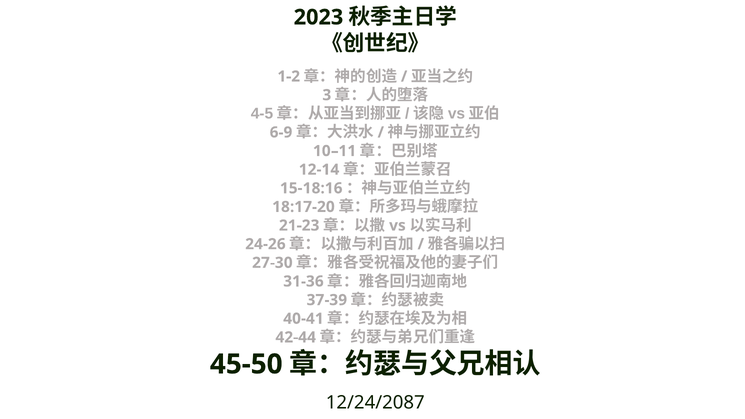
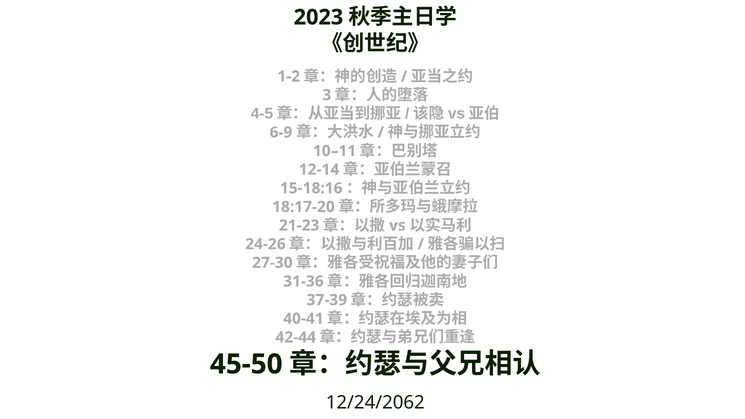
12/24/2087: 12/24/2087 -> 12/24/2062
